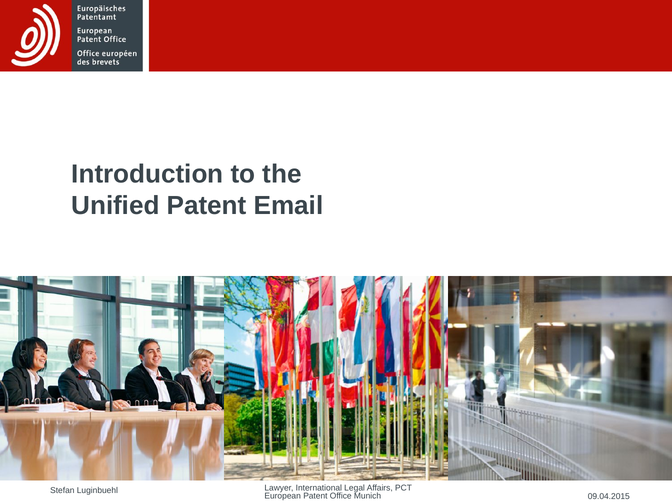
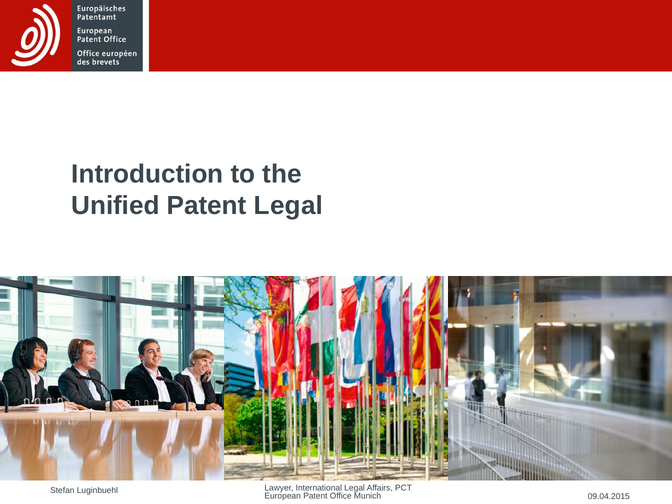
Patent Email: Email -> Legal
